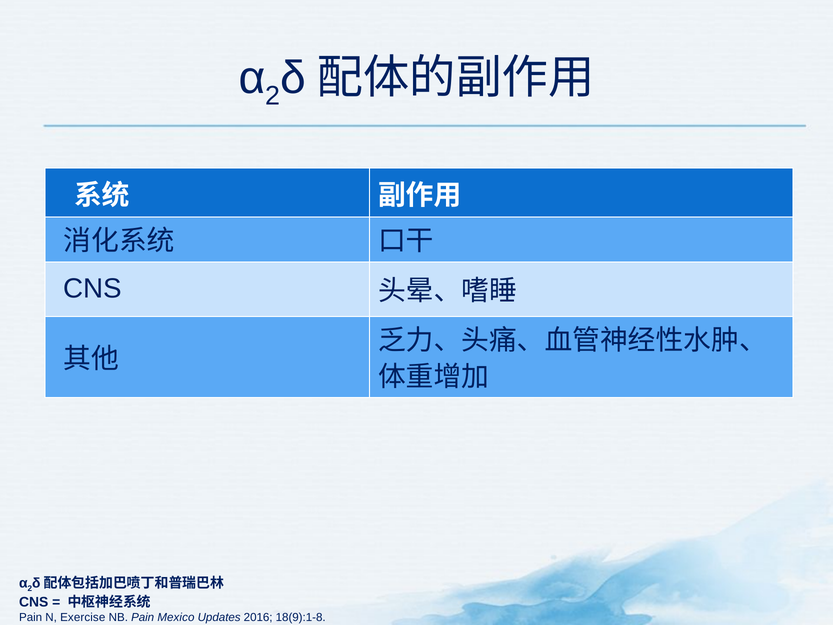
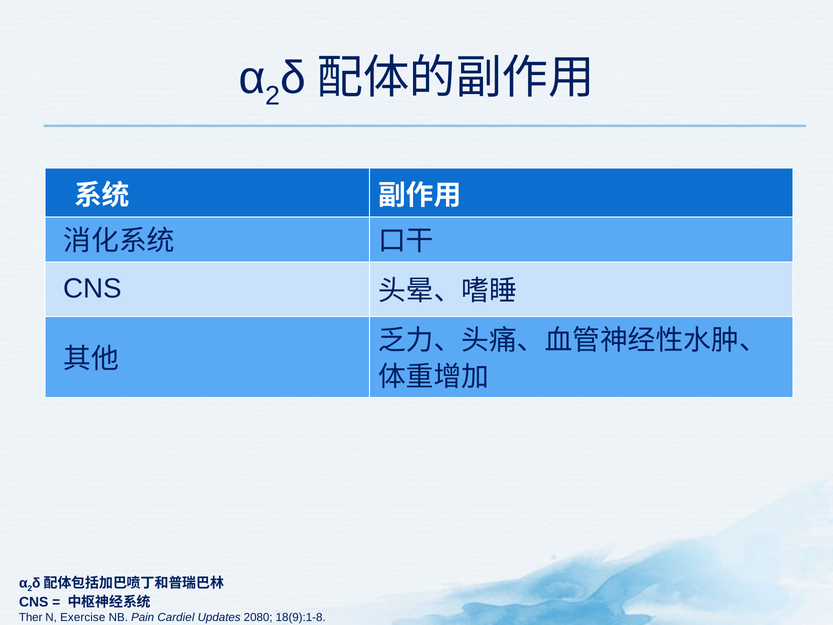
Pain at (31, 617): Pain -> Ther
Mexico: Mexico -> Cardiel
2016: 2016 -> 2080
